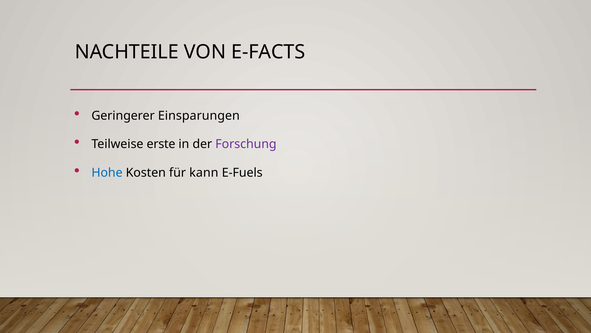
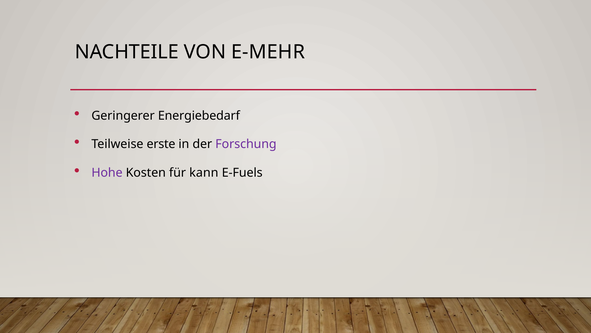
E-FACTS: E-FACTS -> E-MEHR
Einsparungen: Einsparungen -> Energiebedarf
Hohe colour: blue -> purple
